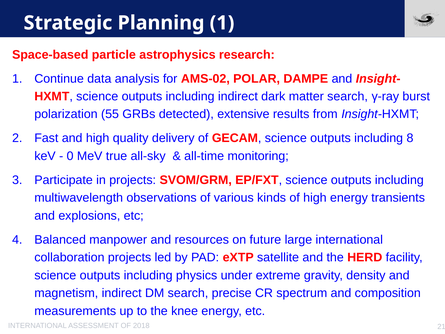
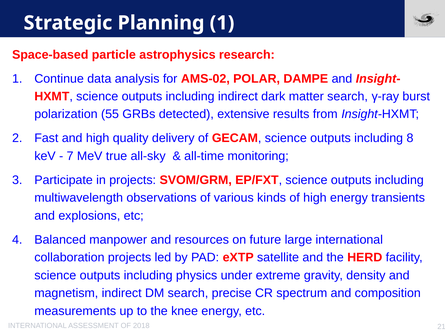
0: 0 -> 7
